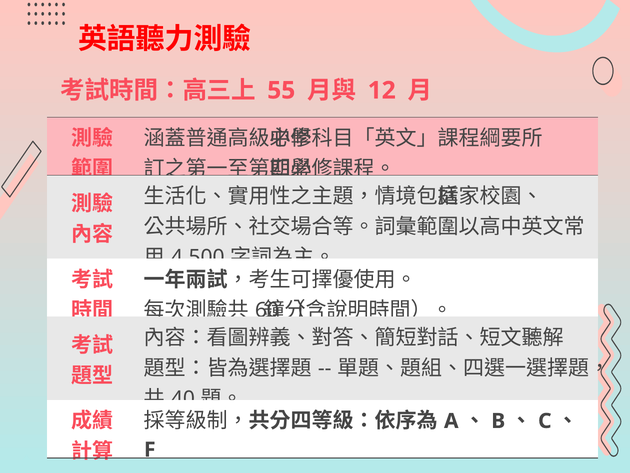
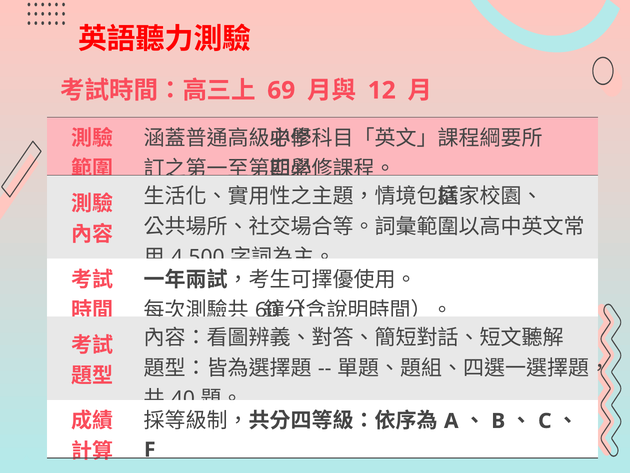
55: 55 -> 69
